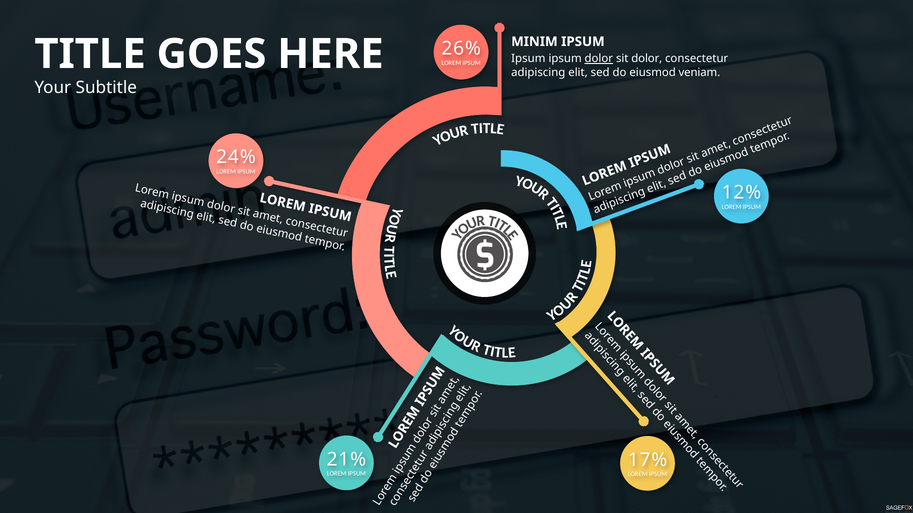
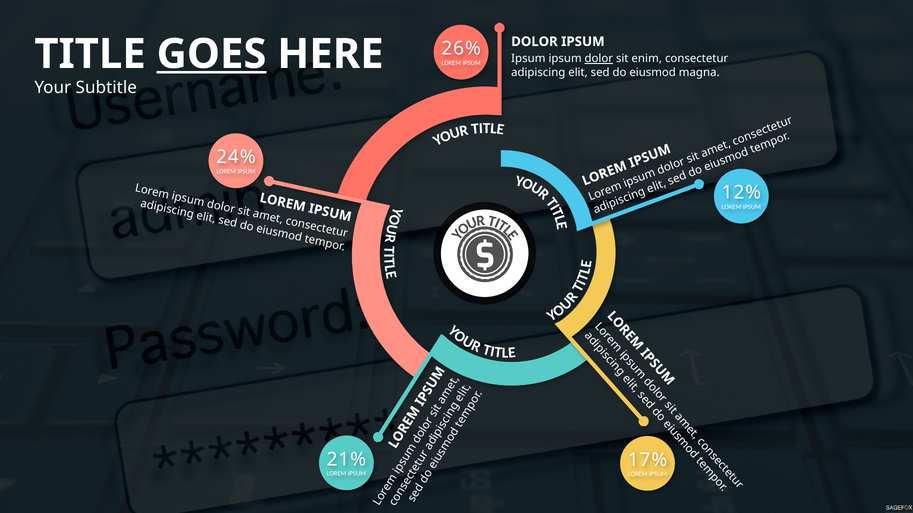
MINIM at (534, 42): MINIM -> DOLOR
GOES underline: none -> present
sit dolor: dolor -> enim
veniam: veniam -> magna
